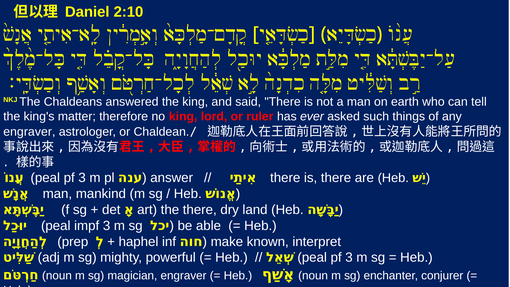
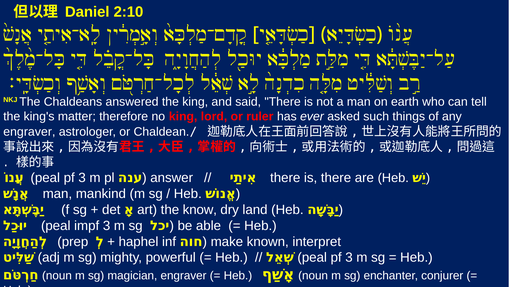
the there: there -> know
